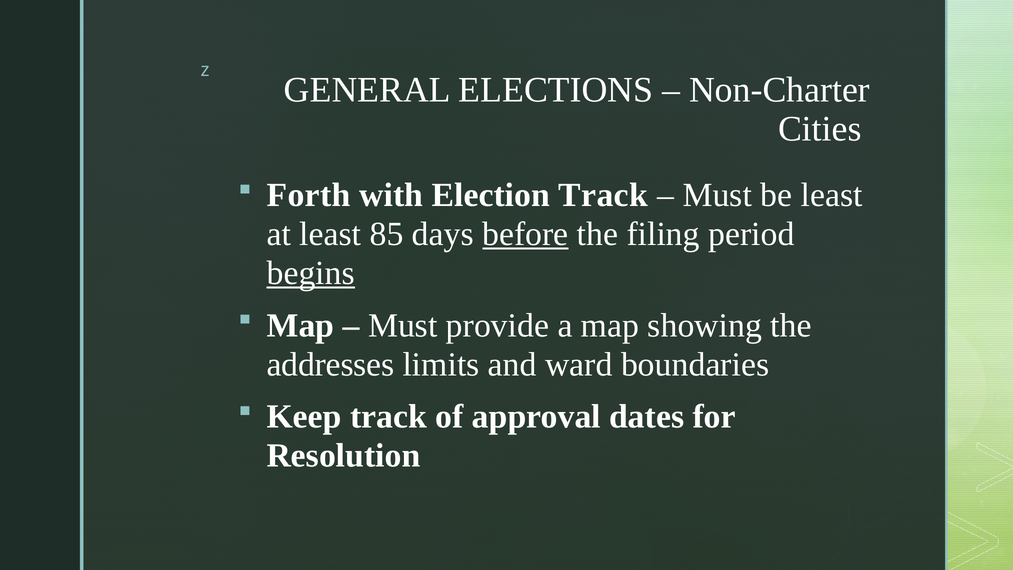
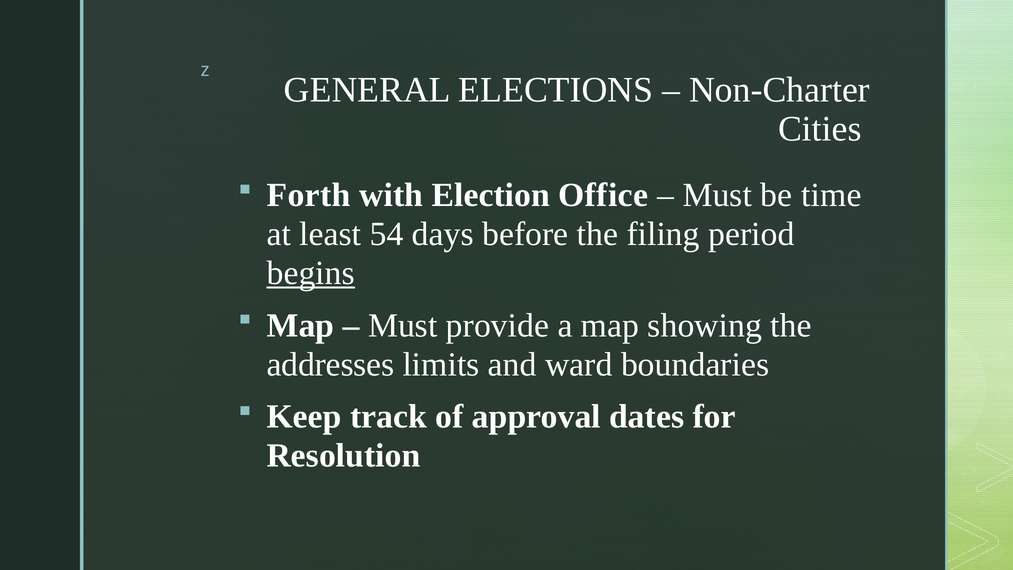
Election Track: Track -> Office
be least: least -> time
85: 85 -> 54
before underline: present -> none
